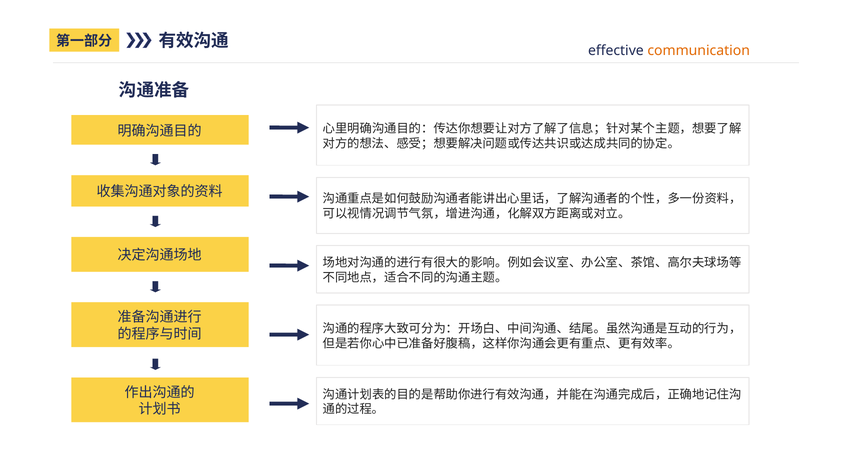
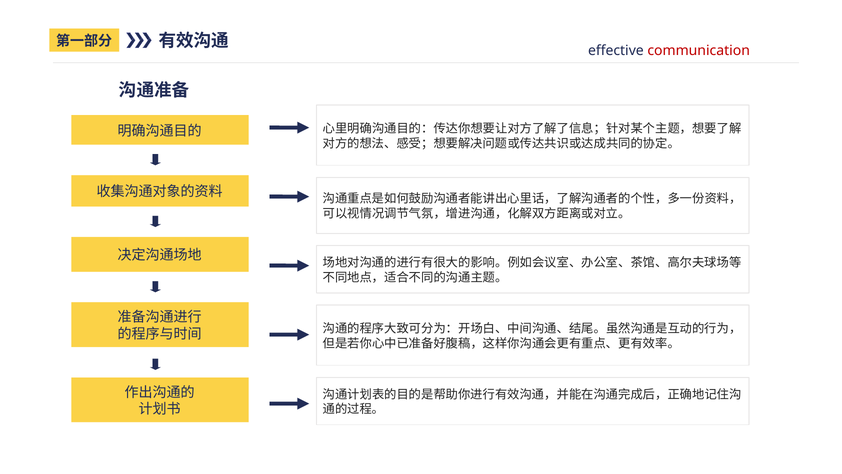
communication colour: orange -> red
